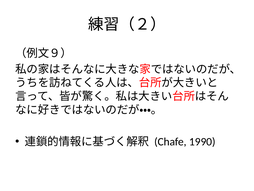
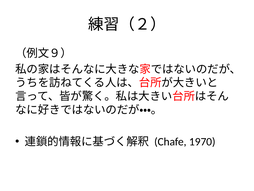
1990: 1990 -> 1970
